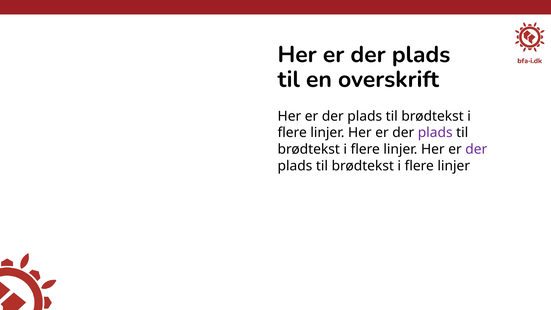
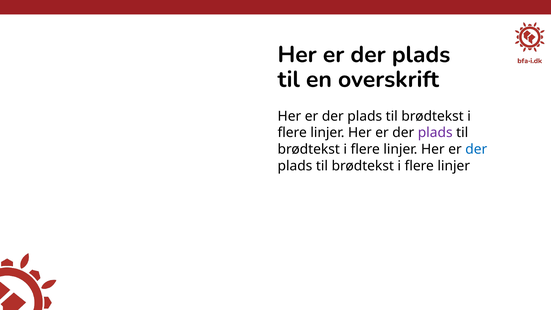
der at (476, 149) colour: purple -> blue
